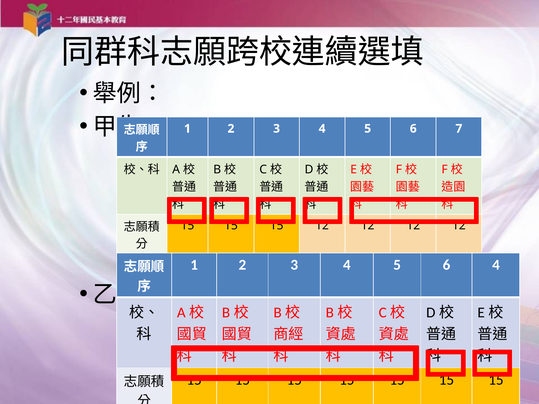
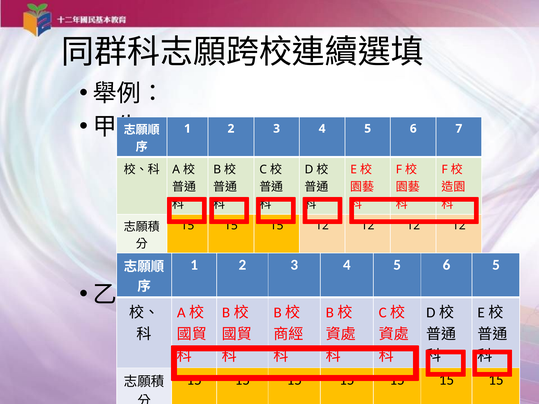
6 4: 4 -> 5
